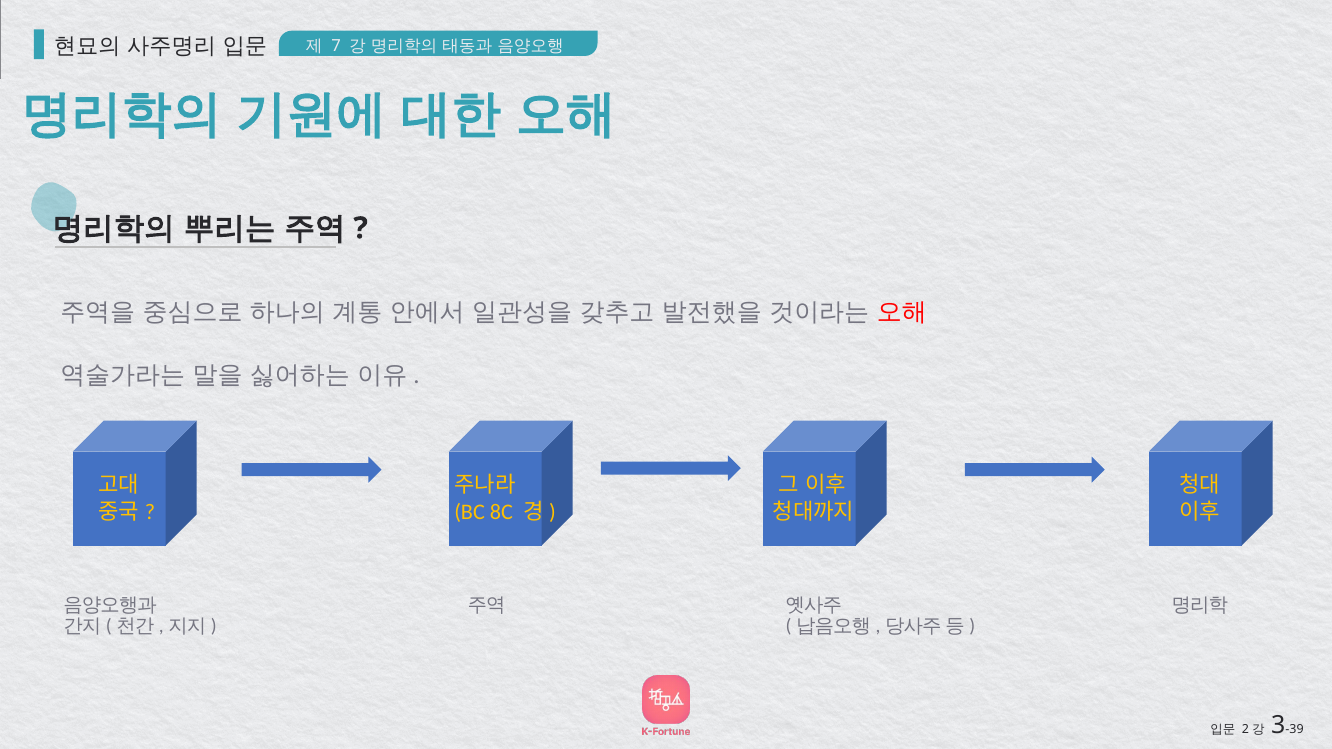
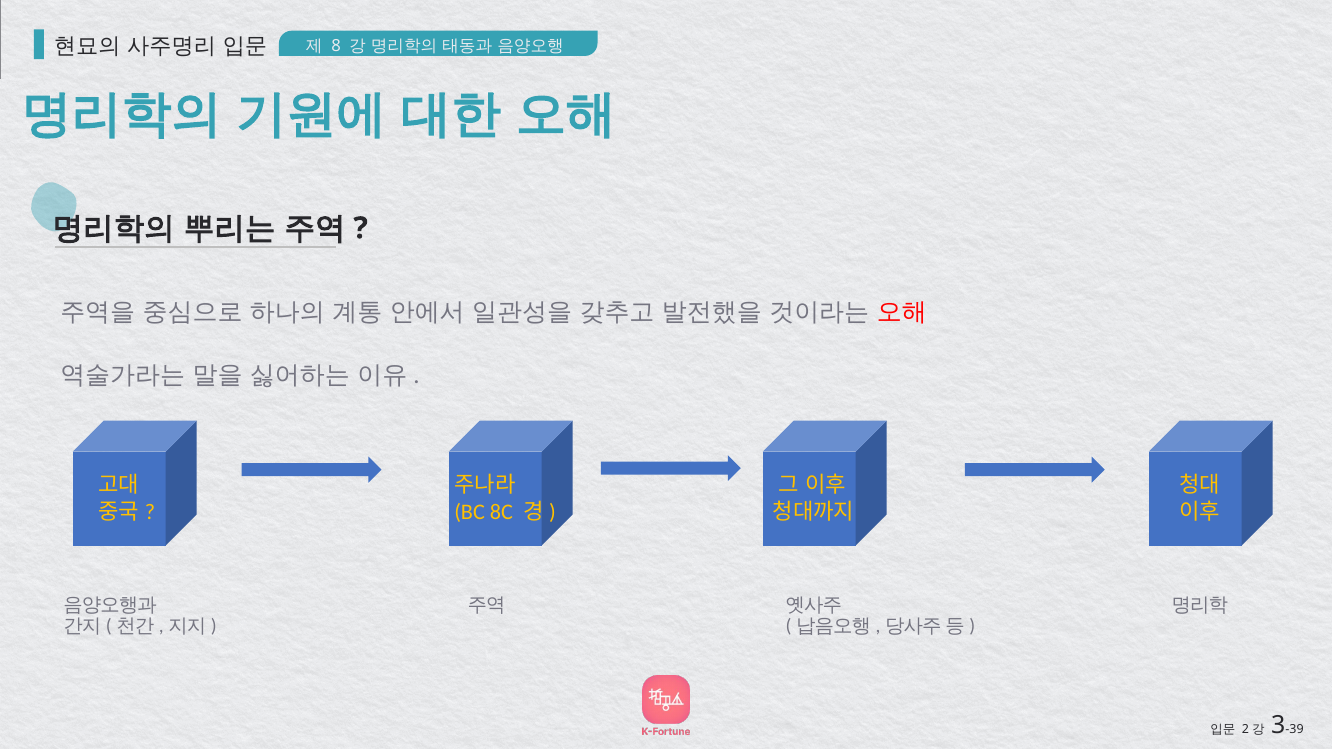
7: 7 -> 8
